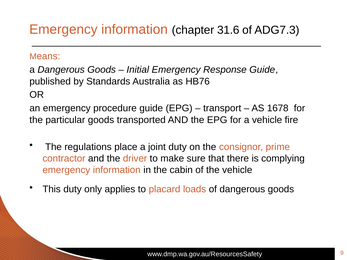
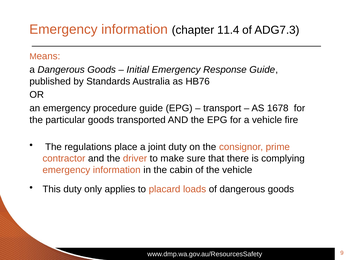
31.6: 31.6 -> 11.4
